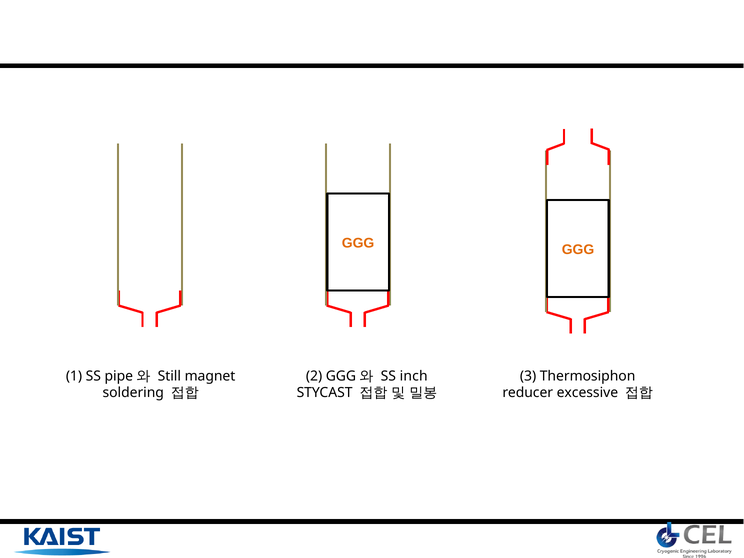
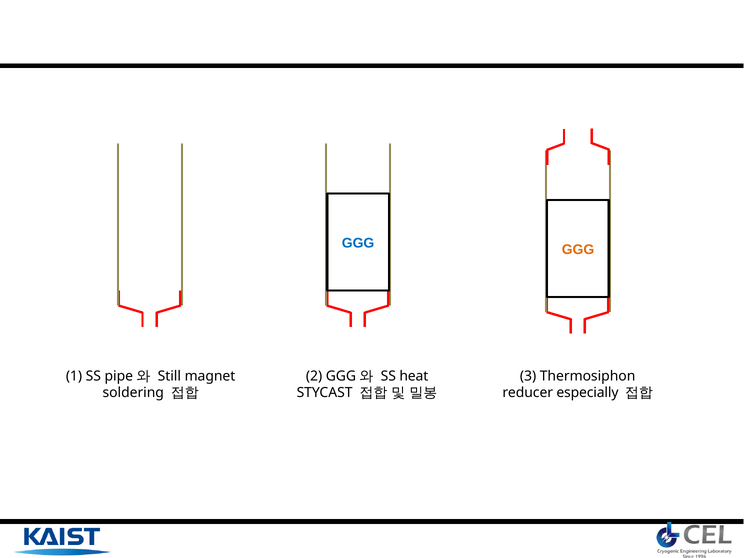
GGG at (358, 243) colour: orange -> blue
inch: inch -> heat
excessive: excessive -> especially
